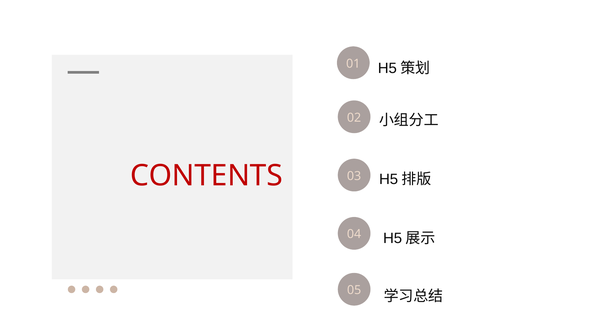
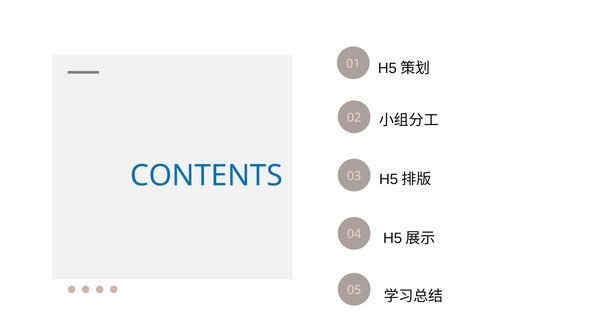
CONTENTS colour: red -> blue
